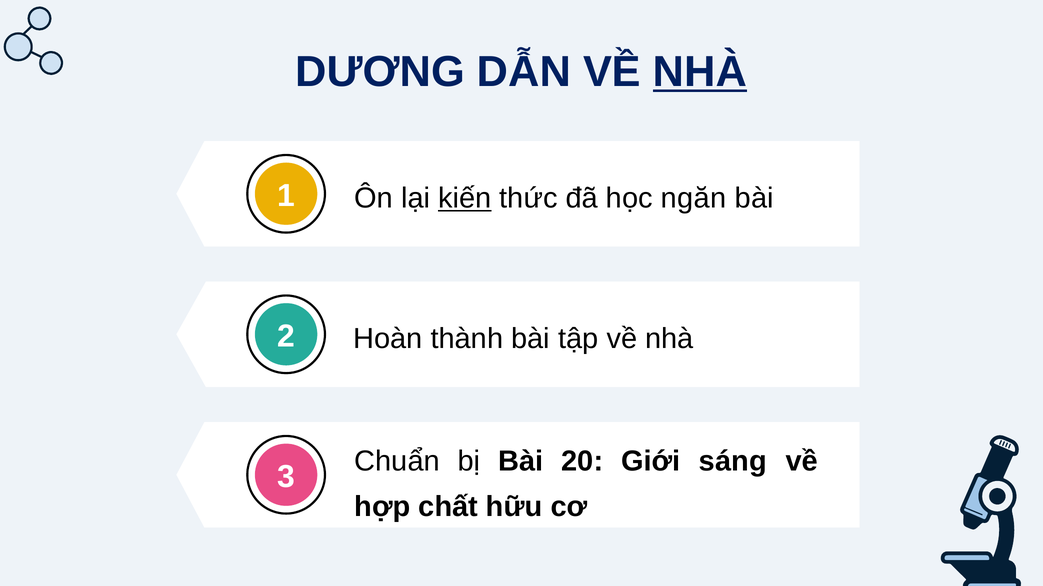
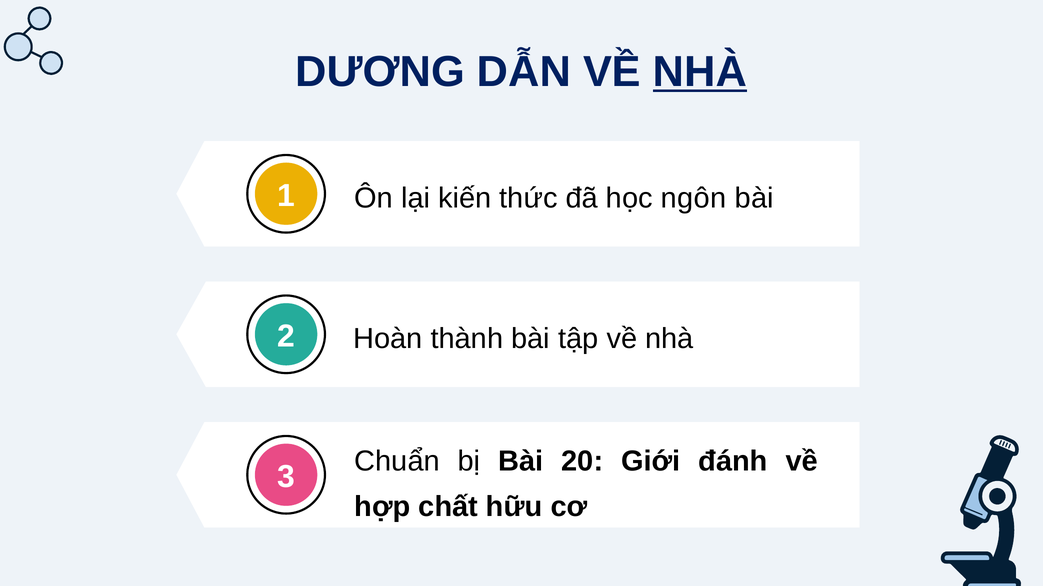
kiến underline: present -> none
ngăn: ngăn -> ngôn
sáng: sáng -> đánh
